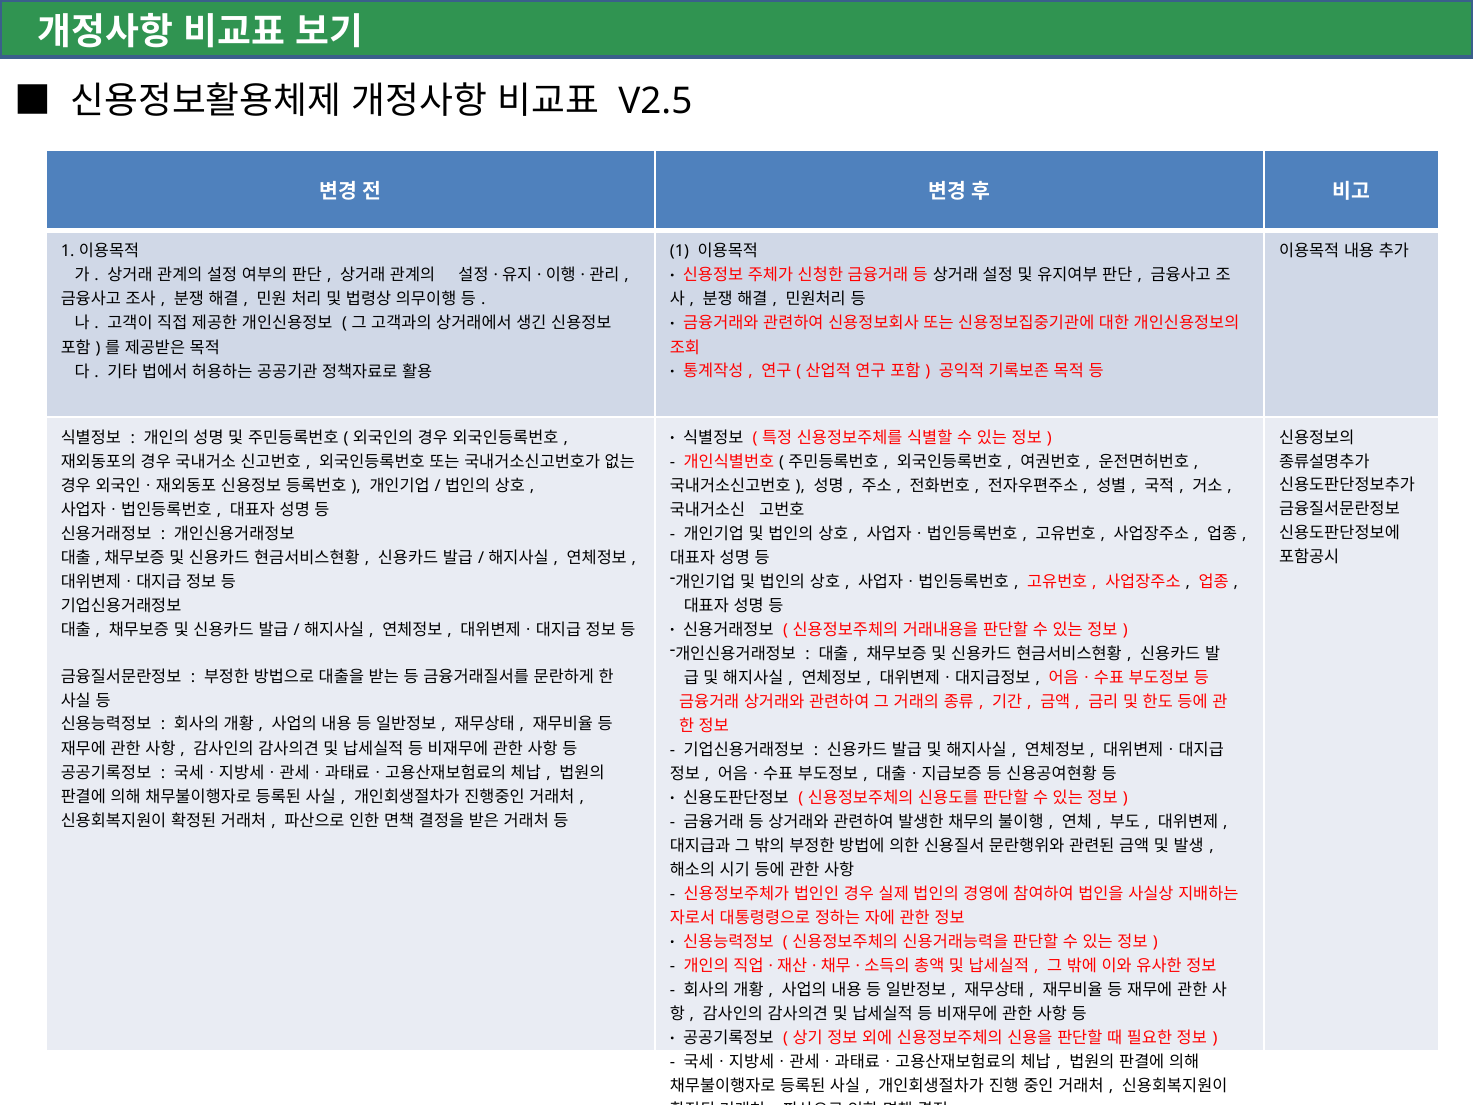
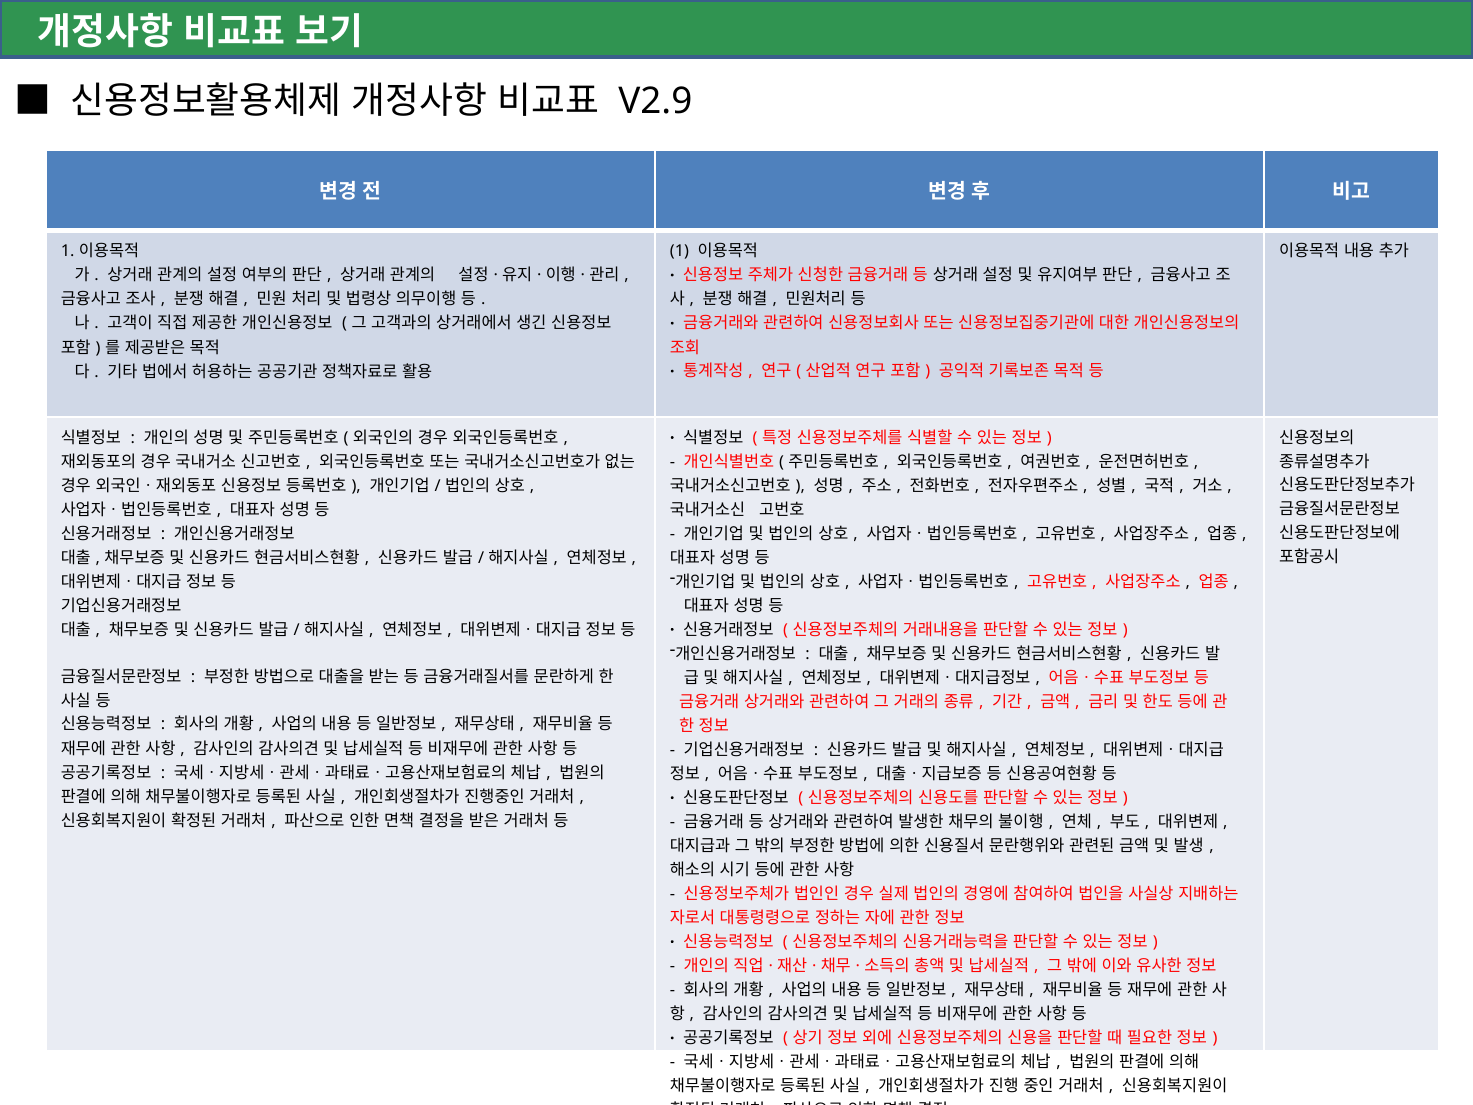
V2.5: V2.5 -> V2.9
